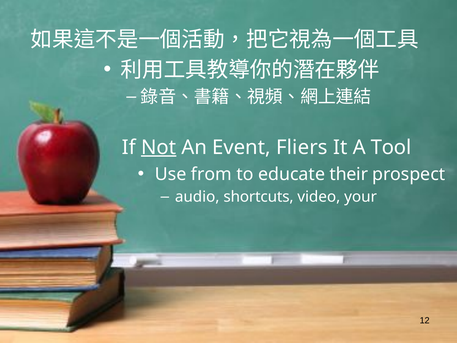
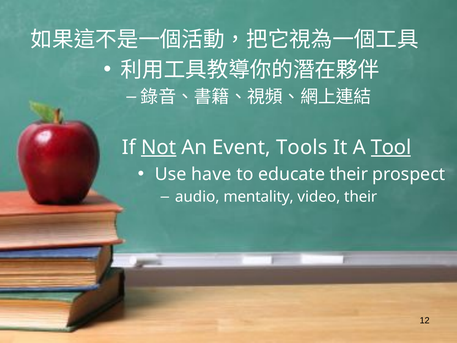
Fliers: Fliers -> Tools
Tool underline: none -> present
from: from -> have
shortcuts: shortcuts -> mentality
video your: your -> their
